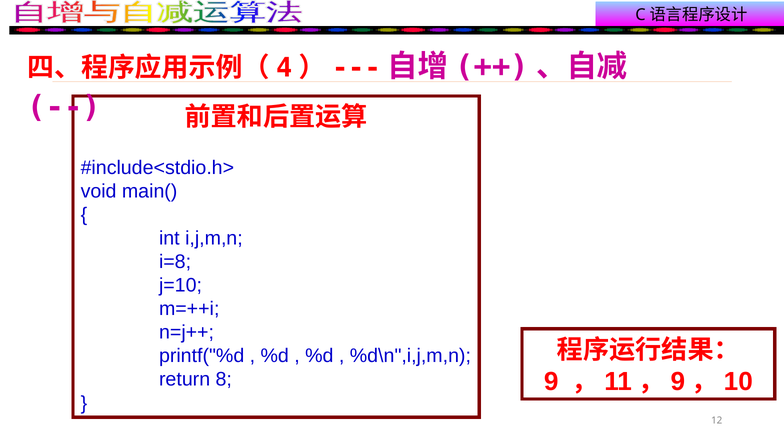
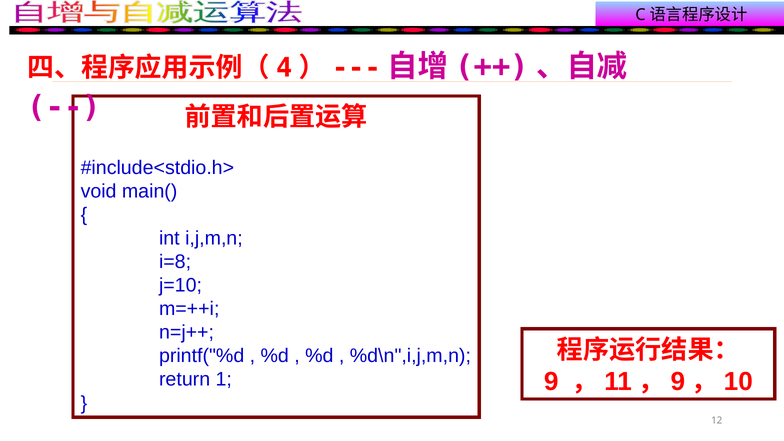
8: 8 -> 1
